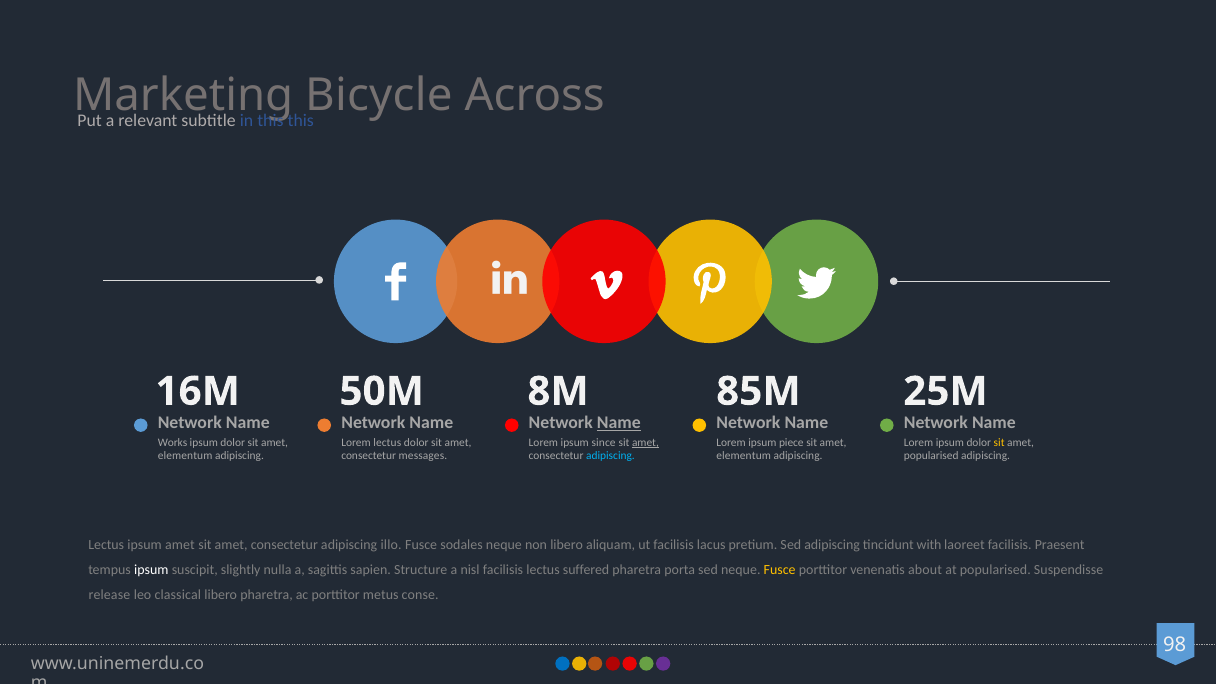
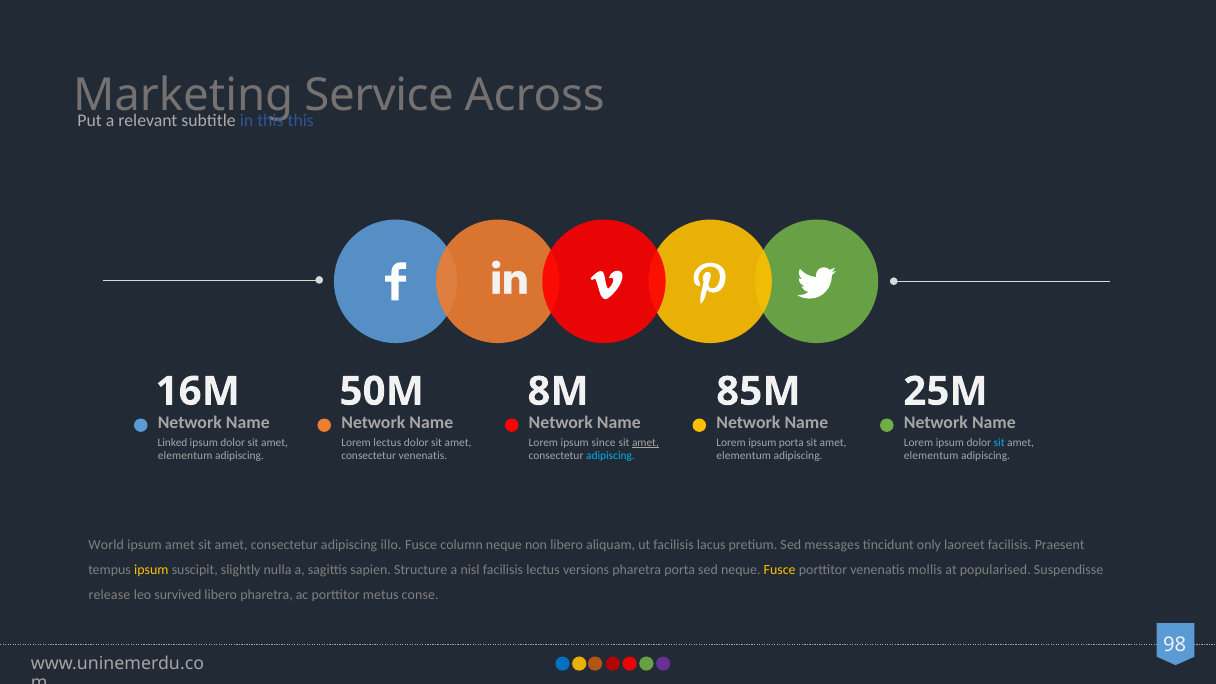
Bicycle: Bicycle -> Service
Name at (619, 423) underline: present -> none
Works: Works -> Linked
ipsum piece: piece -> porta
sit at (999, 442) colour: yellow -> light blue
consectetur messages: messages -> venenatis
popularised at (931, 456): popularised -> elementum
Lectus at (106, 545): Lectus -> World
sodales: sodales -> column
Sed adipiscing: adipiscing -> messages
with: with -> only
ipsum at (151, 570) colour: white -> yellow
suffered: suffered -> versions
about: about -> mollis
classical: classical -> survived
